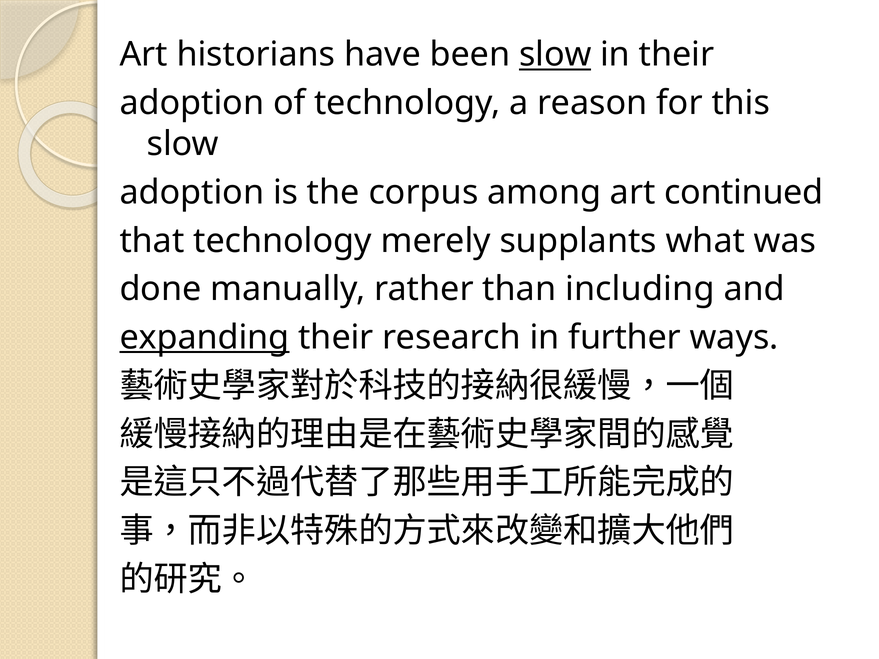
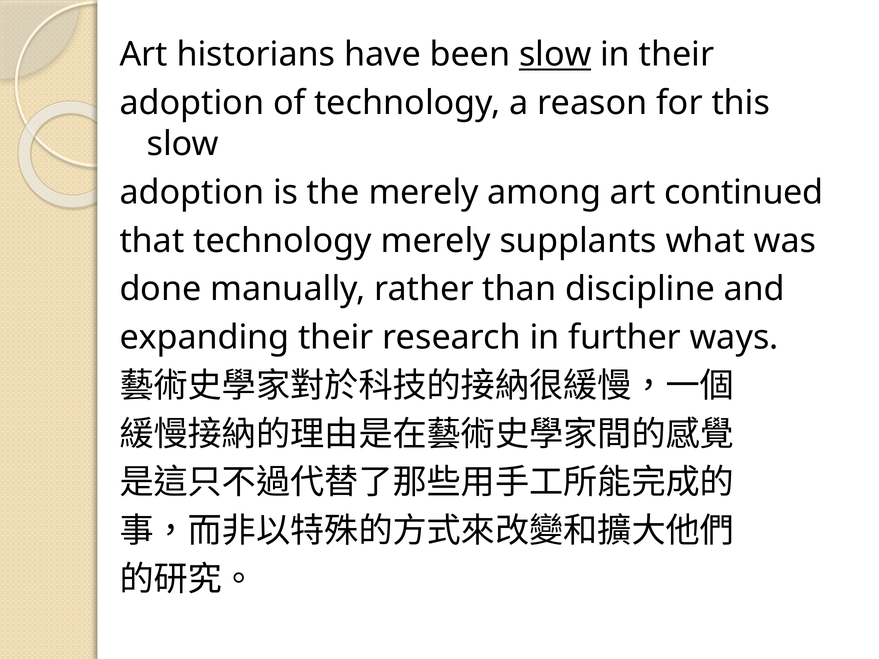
the corpus: corpus -> merely
including: including -> discipline
expanding underline: present -> none
